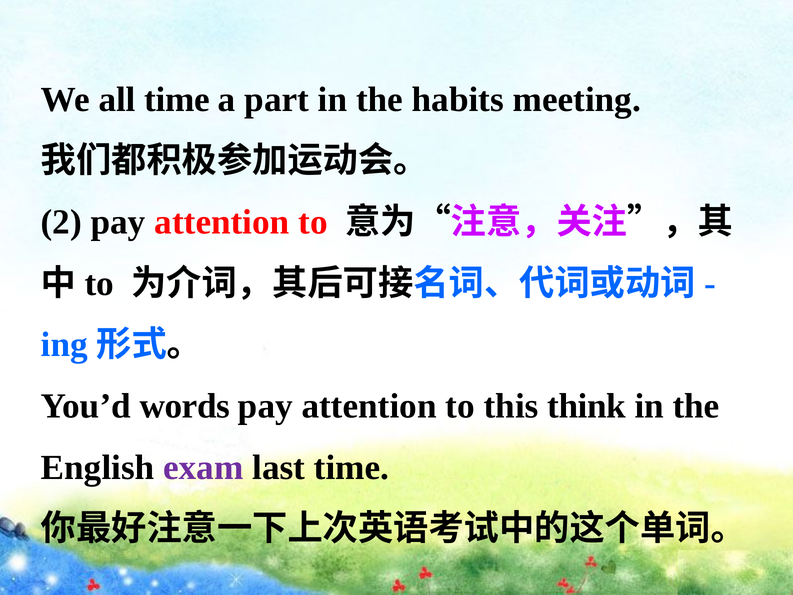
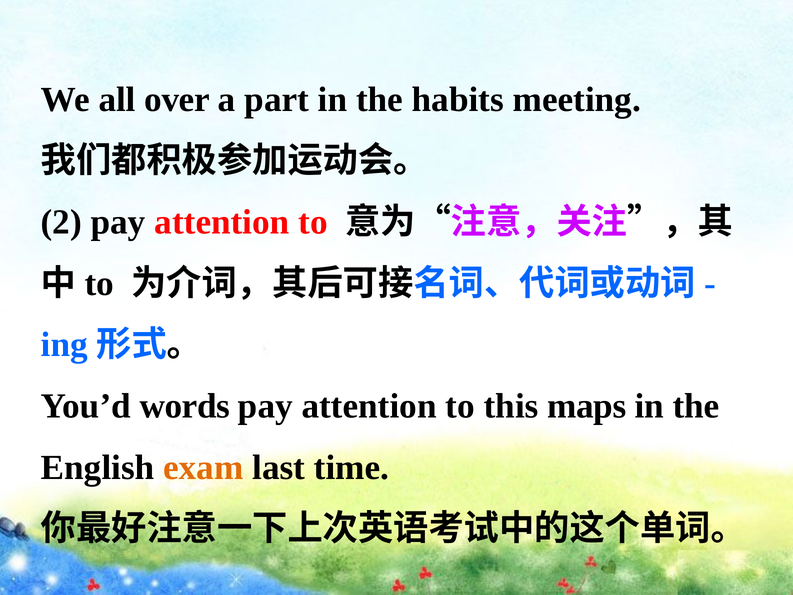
all time: time -> over
think: think -> maps
exam colour: purple -> orange
